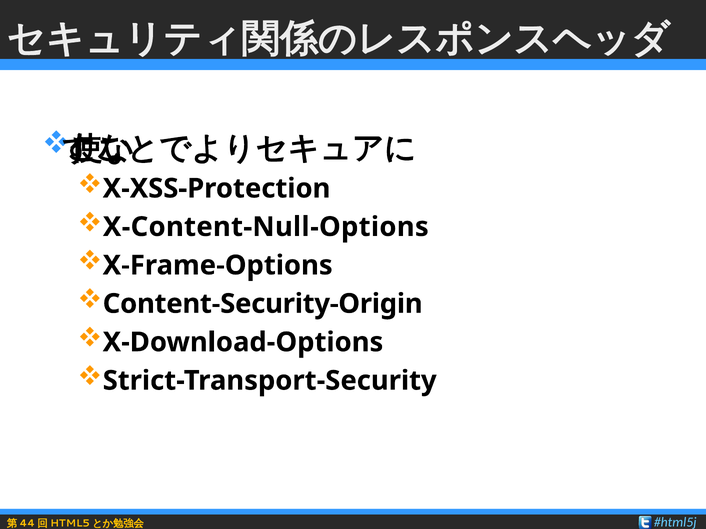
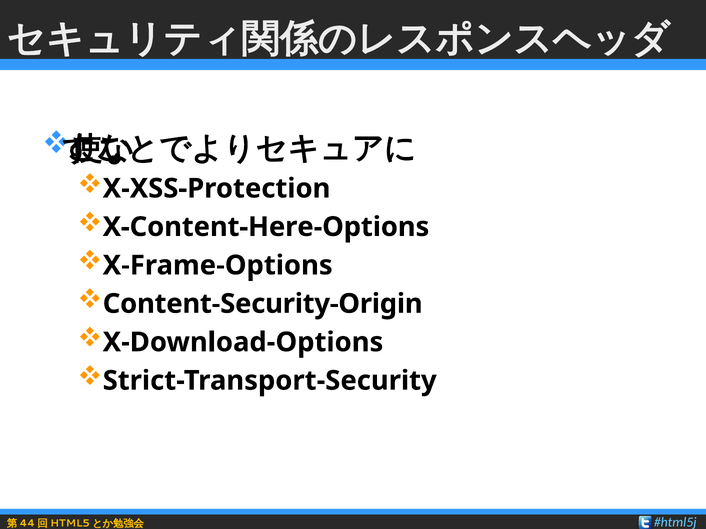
X-Content-Null-Options: X-Content-Null-Options -> X-Content-Here-Options
